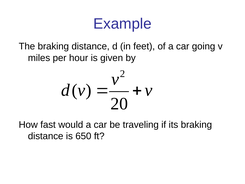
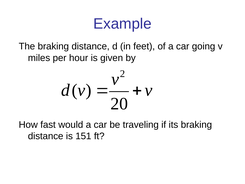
650: 650 -> 151
